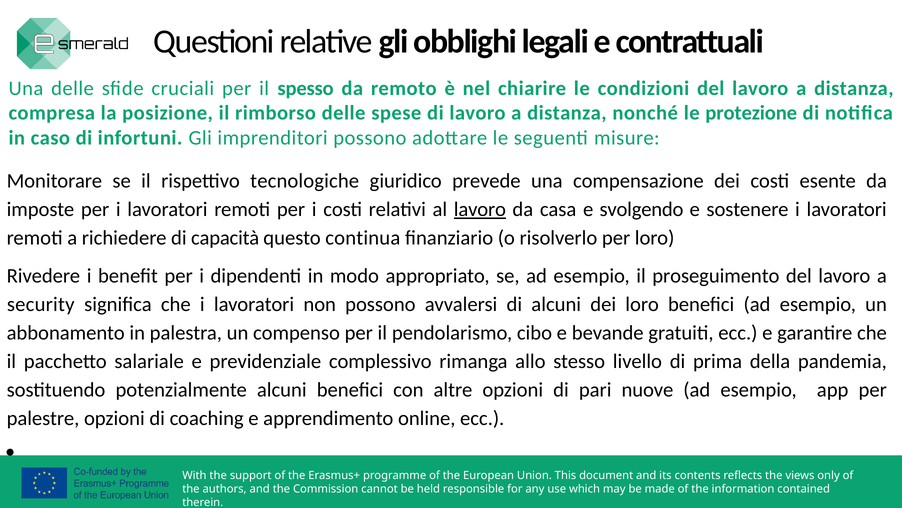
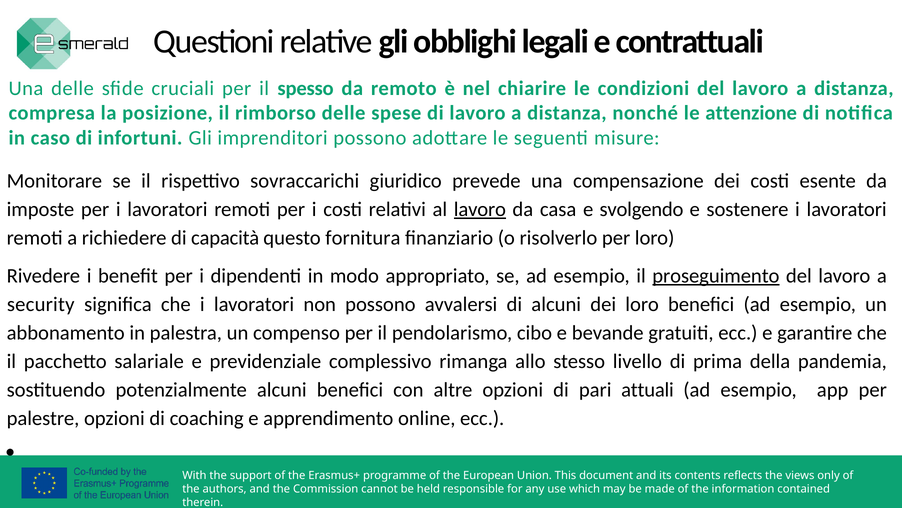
protezione: protezione -> attenzione
tecnologiche: tecnologiche -> sovraccarichi
continua: continua -> fornitura
proseguimento underline: none -> present
nuove: nuove -> attuali
